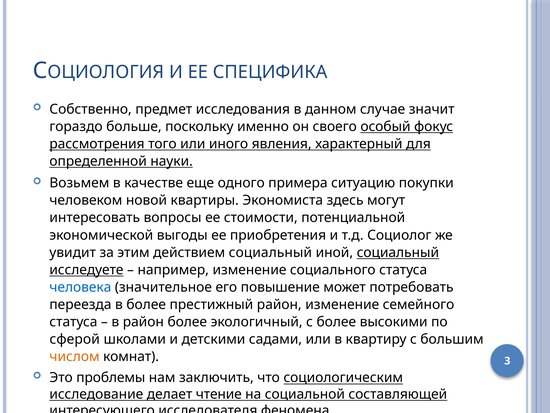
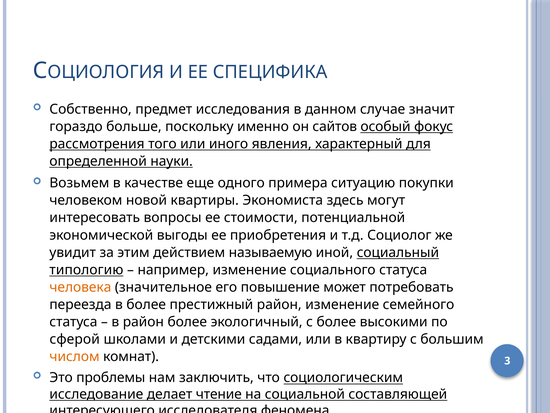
своего: своего -> сайтов
действием социальный: социальный -> называемую
исследуете: исследуете -> типологию
человека colour: blue -> orange
